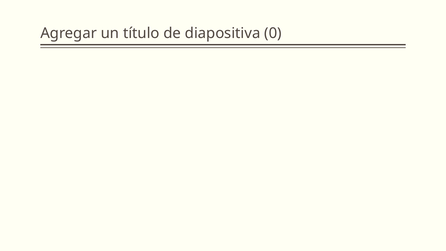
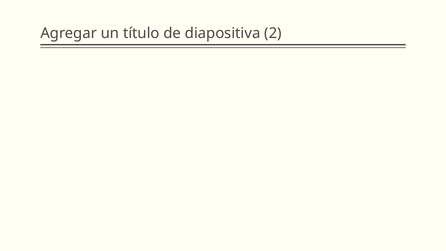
0: 0 -> 2
